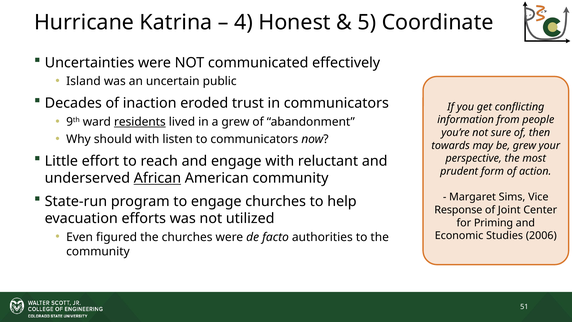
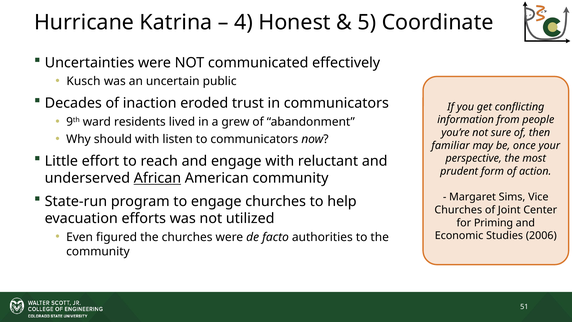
Island: Island -> Kusch
residents underline: present -> none
towards: towards -> familiar
be grew: grew -> once
Response at (458, 210): Response -> Churches
